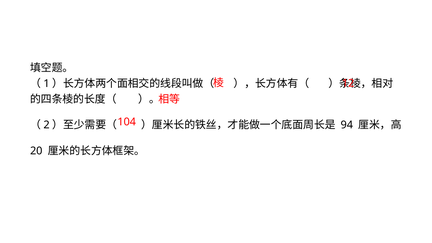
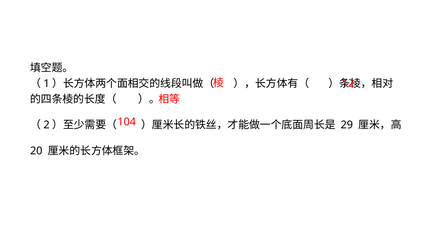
94: 94 -> 29
